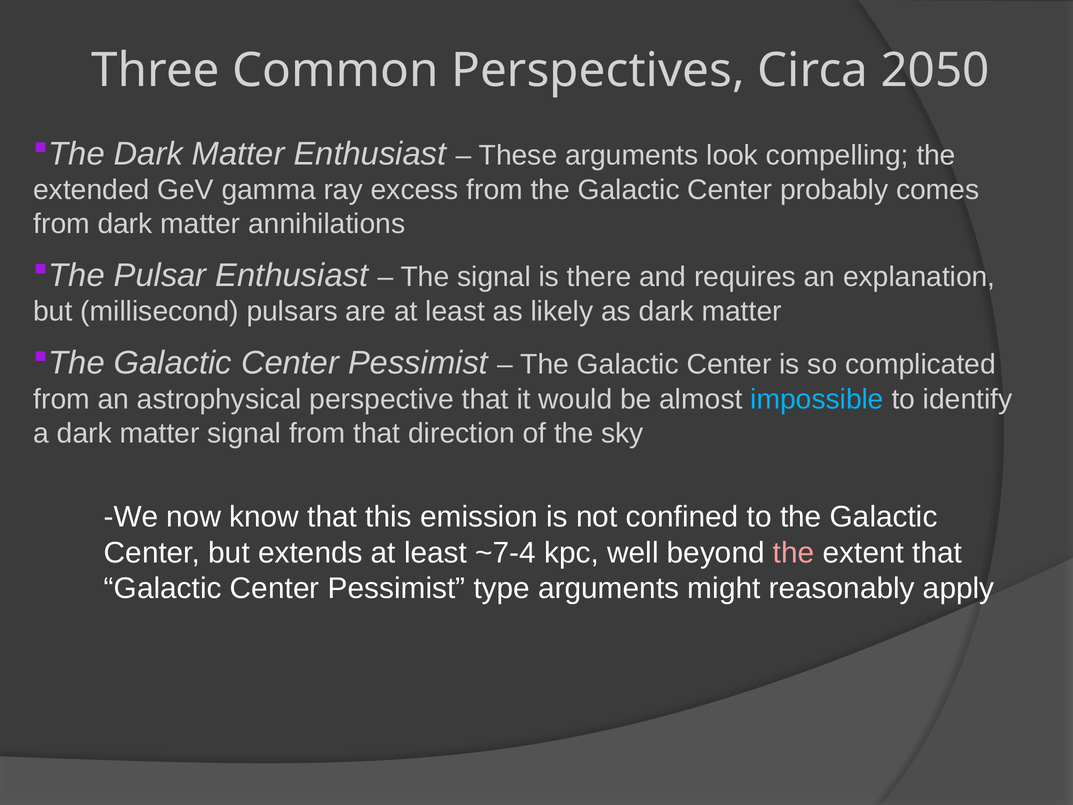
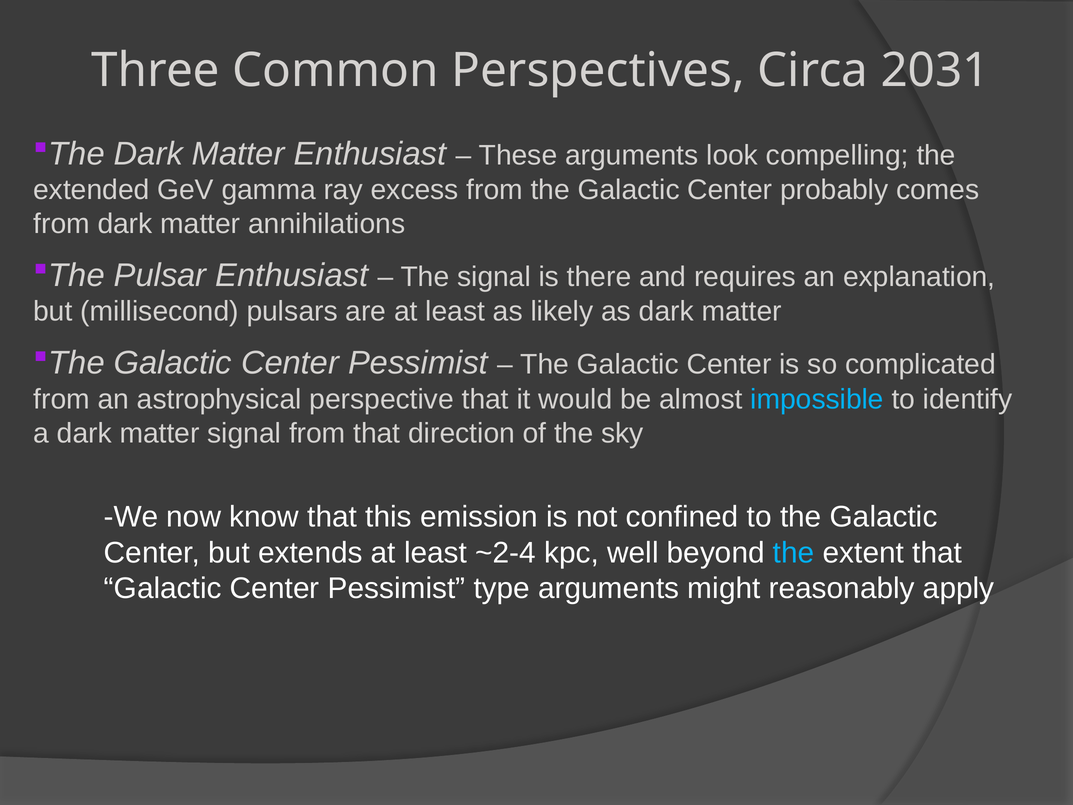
2050: 2050 -> 2031
~7-4: ~7-4 -> ~2-4
the at (794, 553) colour: pink -> light blue
